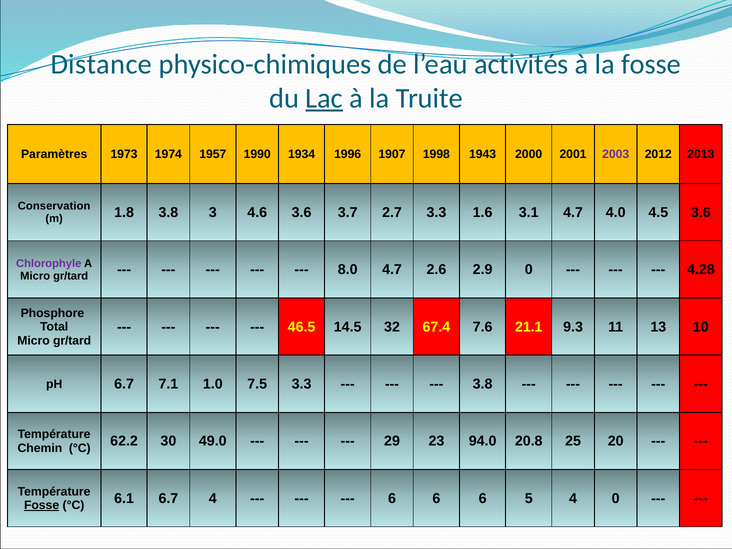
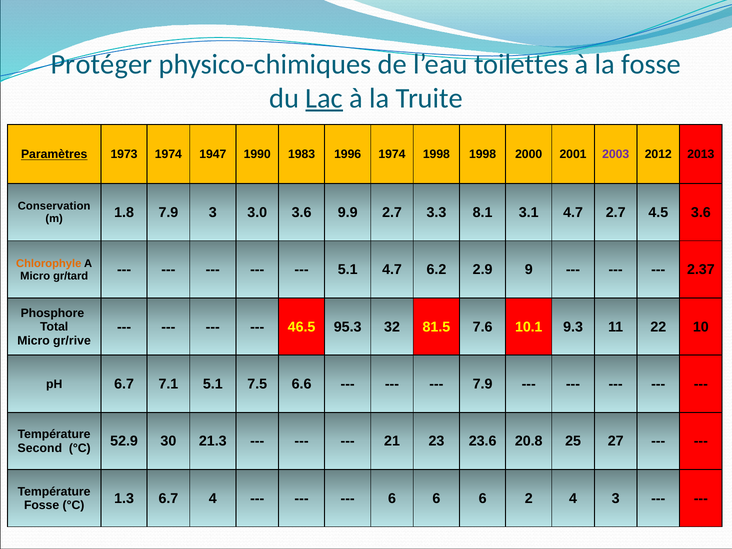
Distance: Distance -> Protéger
activités: activités -> toilettes
Paramètres underline: none -> present
1957: 1957 -> 1947
1934: 1934 -> 1983
1996 1907: 1907 -> 1974
1998 1943: 1943 -> 1998
1.8 3.8: 3.8 -> 7.9
4.6: 4.6 -> 3.0
3.7: 3.7 -> 9.9
1.6: 1.6 -> 8.1
4.7 4.0: 4.0 -> 2.7
Chlorophyle colour: purple -> orange
8.0 at (348, 270): 8.0 -> 5.1
2.6: 2.6 -> 6.2
2.9 0: 0 -> 9
4.28: 4.28 -> 2.37
14.5: 14.5 -> 95.3
67.4: 67.4 -> 81.5
21.1: 21.1 -> 10.1
13: 13 -> 22
gr/tard at (72, 340): gr/tard -> gr/rive
7.1 1.0: 1.0 -> 5.1
7.5 3.3: 3.3 -> 6.6
3.8 at (483, 384): 3.8 -> 7.9
Chemin: Chemin -> Second
62.2: 62.2 -> 52.9
49.0: 49.0 -> 21.3
29: 29 -> 21
94.0: 94.0 -> 23.6
20: 20 -> 27
Fosse at (42, 505) underline: present -> none
6.1: 6.1 -> 1.3
5: 5 -> 2
4 0: 0 -> 3
